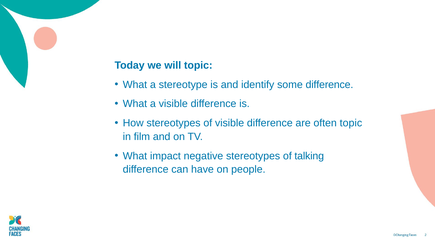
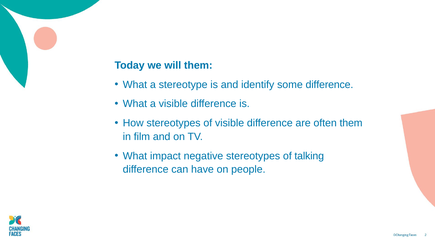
will topic: topic -> them
often topic: topic -> them
